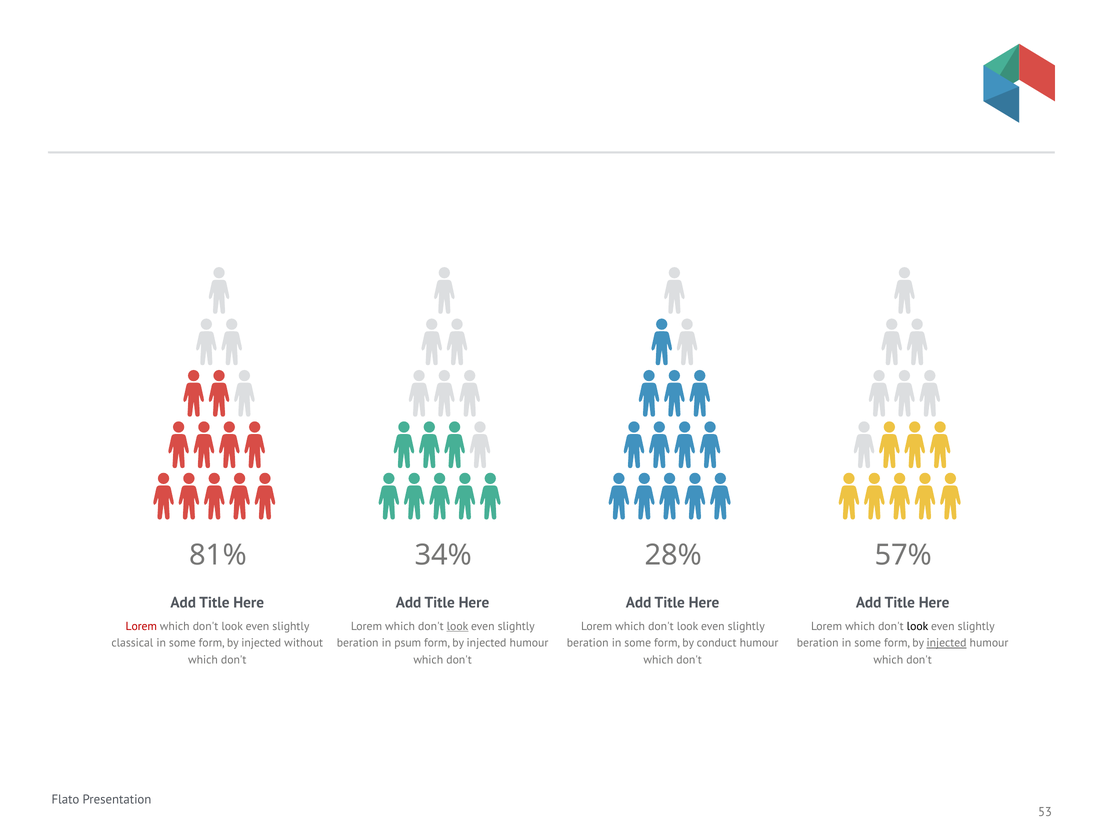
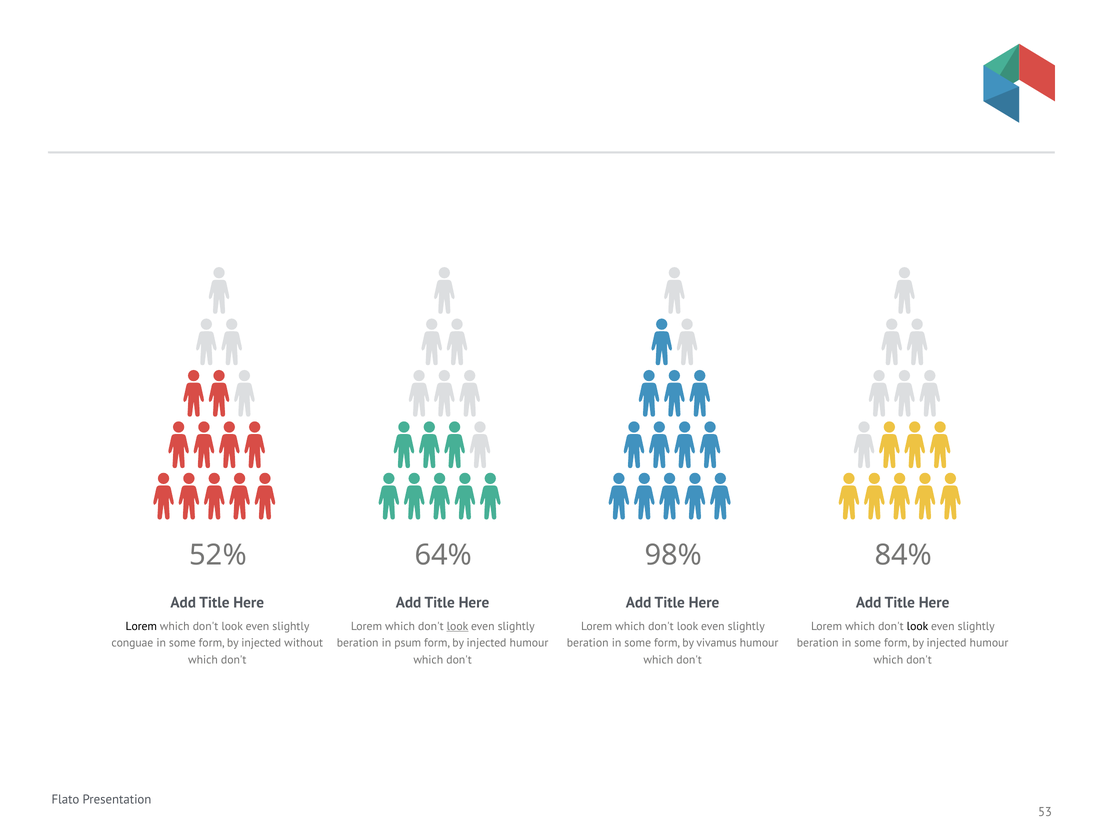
81%: 81% -> 52%
34%: 34% -> 64%
28%: 28% -> 98%
57%: 57% -> 84%
Lorem at (141, 626) colour: red -> black
classical: classical -> conguae
conduct: conduct -> vivamus
injected at (947, 643) underline: present -> none
